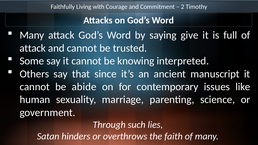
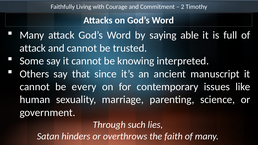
give: give -> able
abide: abide -> every
